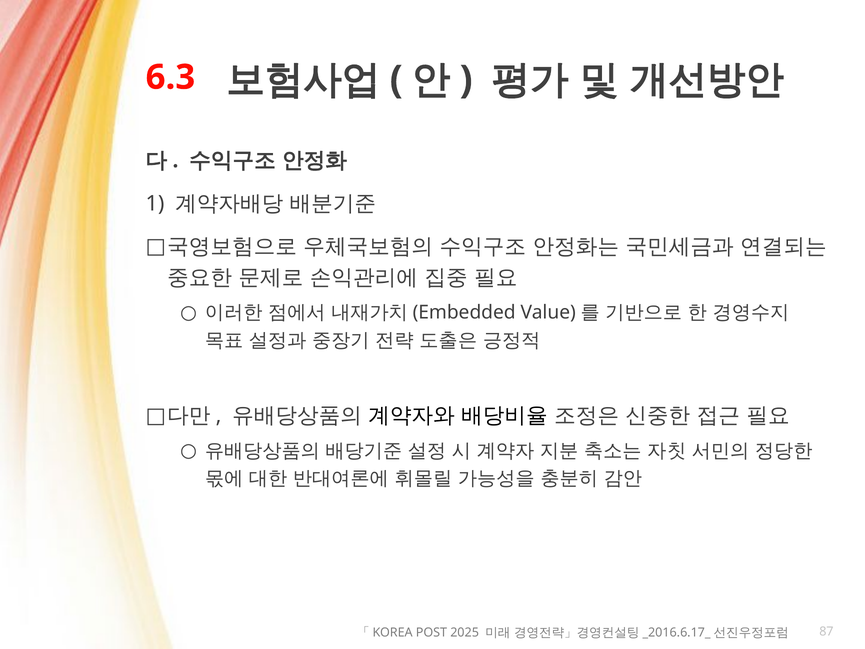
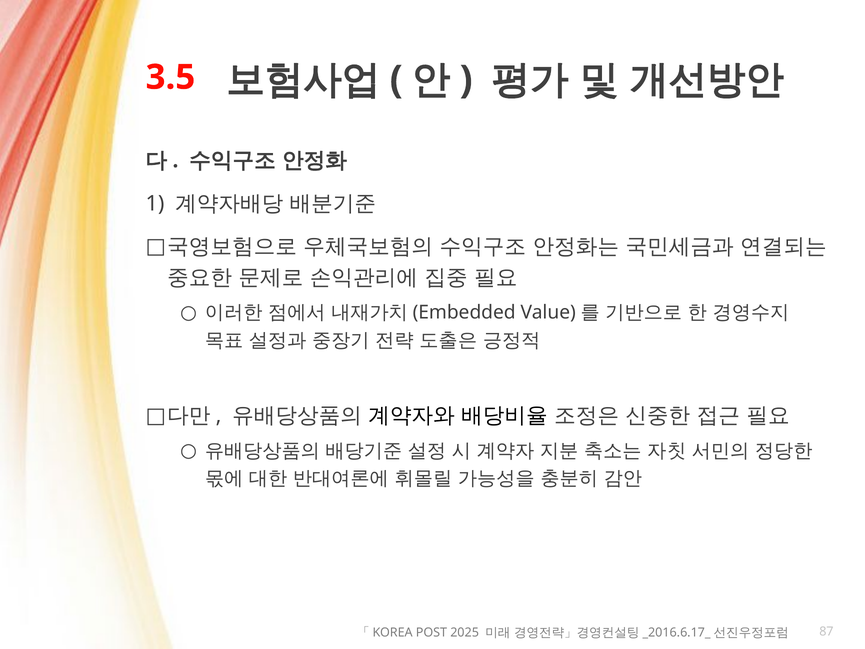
6.3: 6.3 -> 3.5
